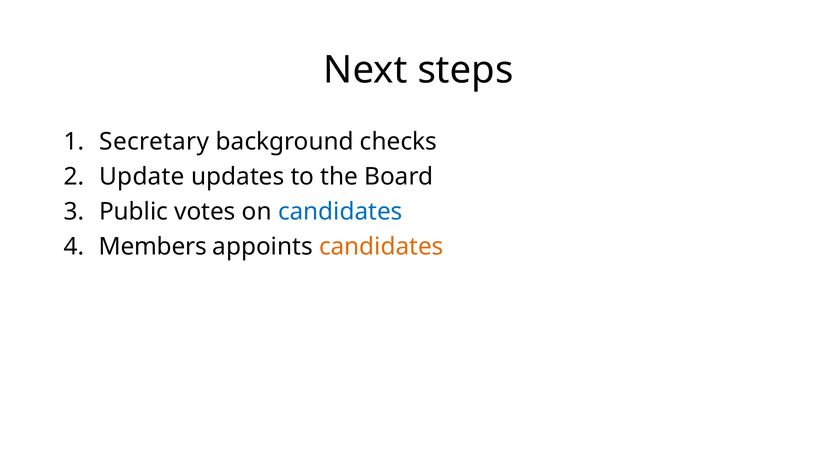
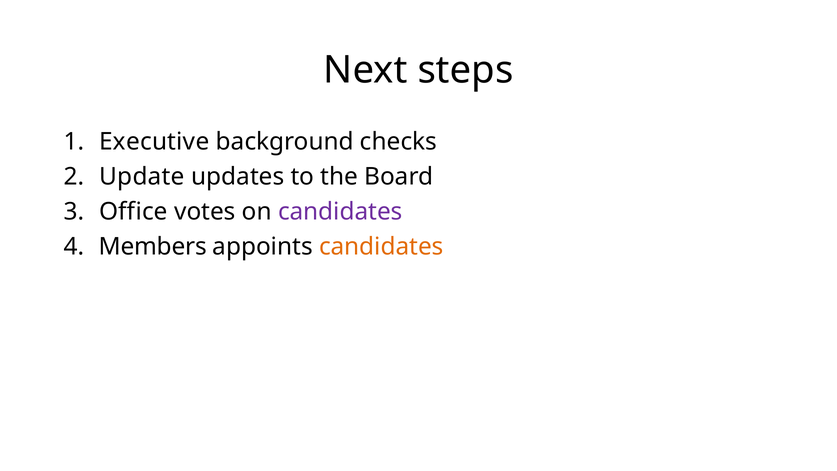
Secretary: Secretary -> Executive
Public: Public -> Office
candidates at (340, 212) colour: blue -> purple
